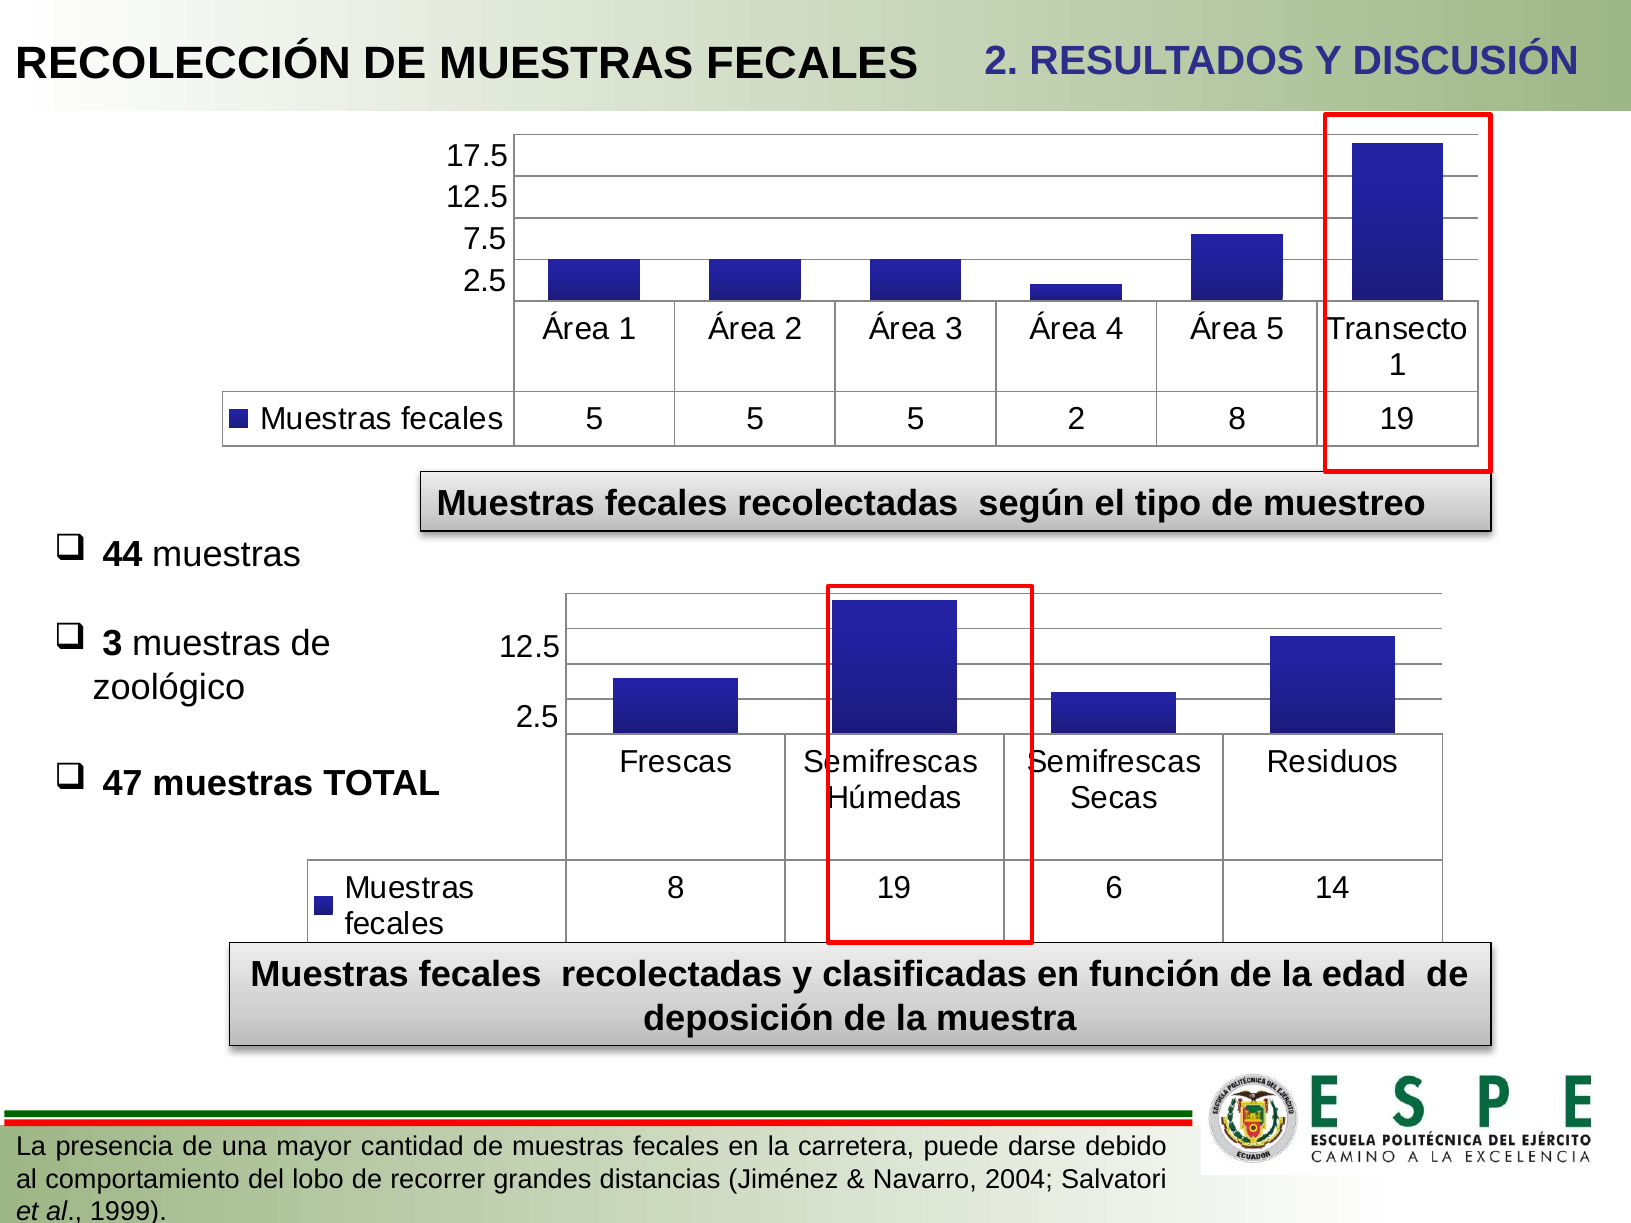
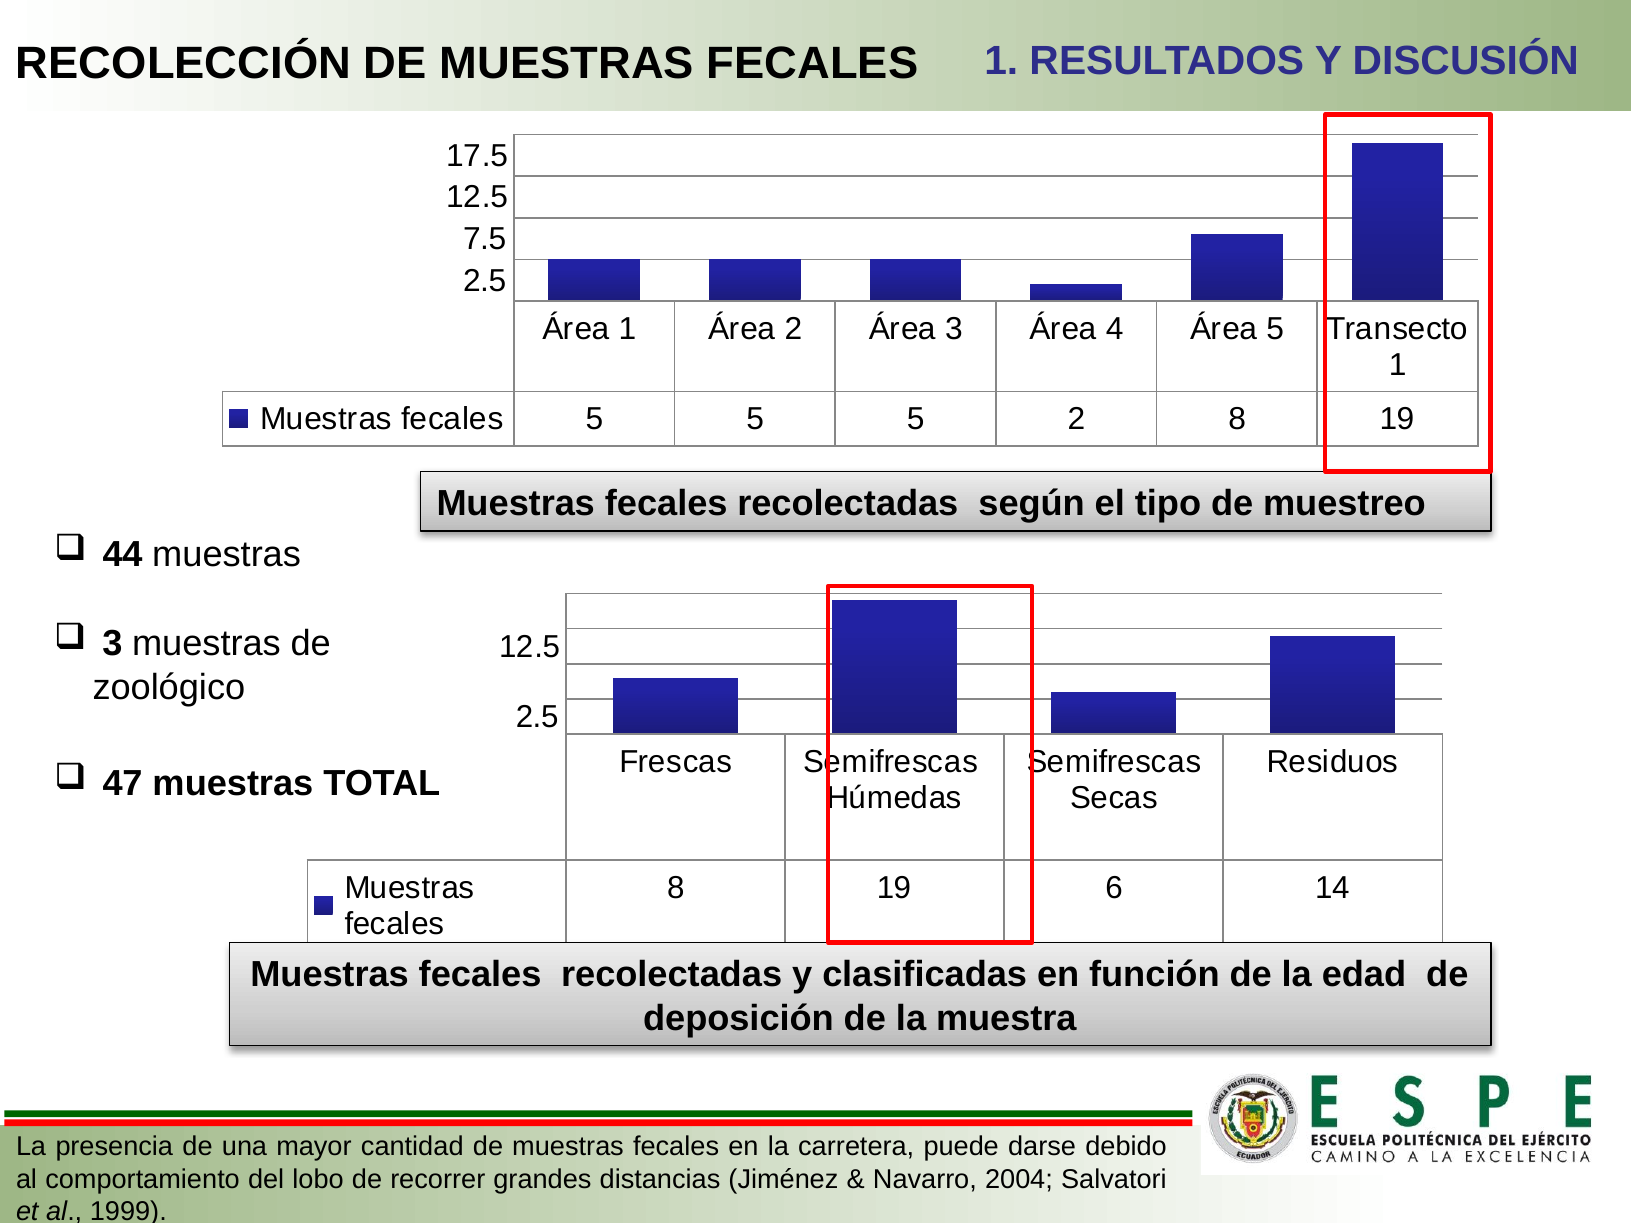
FECALES 2: 2 -> 1
